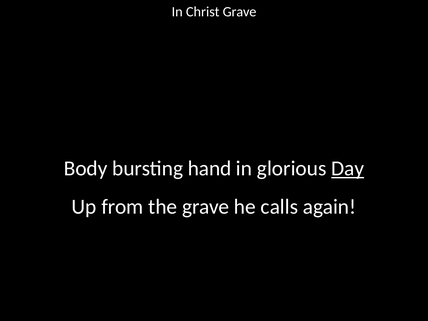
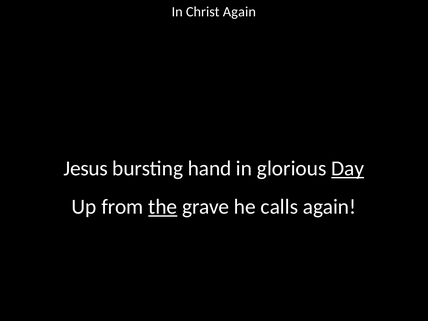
Christ Grave: Grave -> Again
Body: Body -> Jesus
the underline: none -> present
